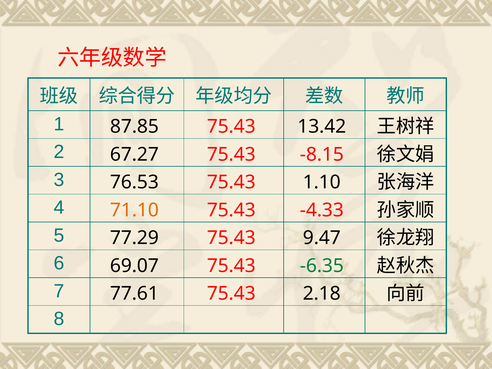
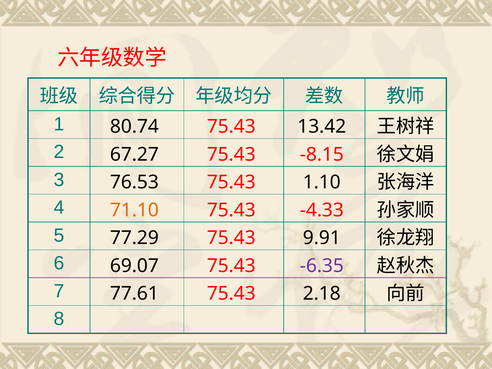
87.85: 87.85 -> 80.74
9.47: 9.47 -> 9.91
-6.35 colour: green -> purple
